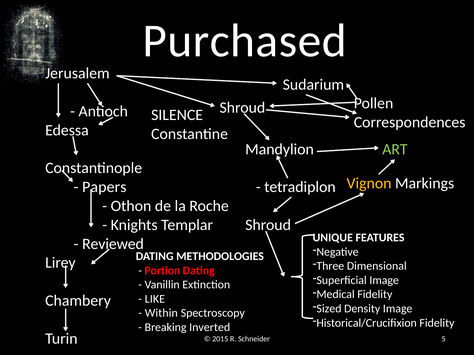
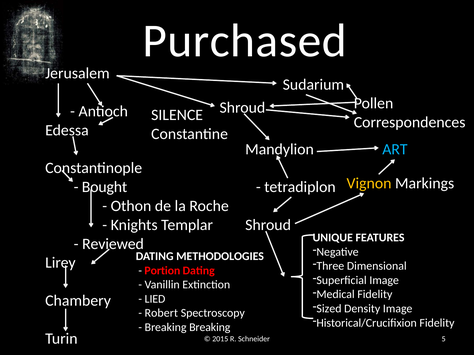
ART colour: light green -> light blue
Papers: Papers -> Bought
LIKE: LIKE -> LIED
Within: Within -> Robert
Breaking Inverted: Inverted -> Breaking
